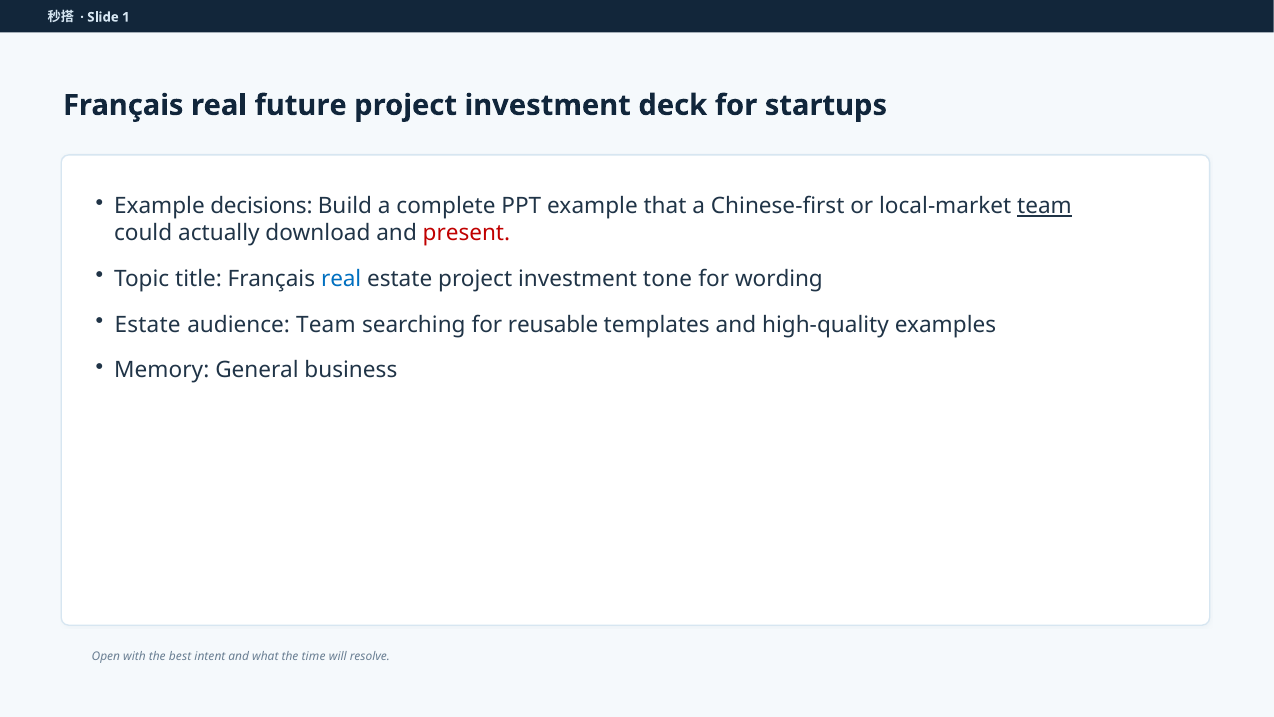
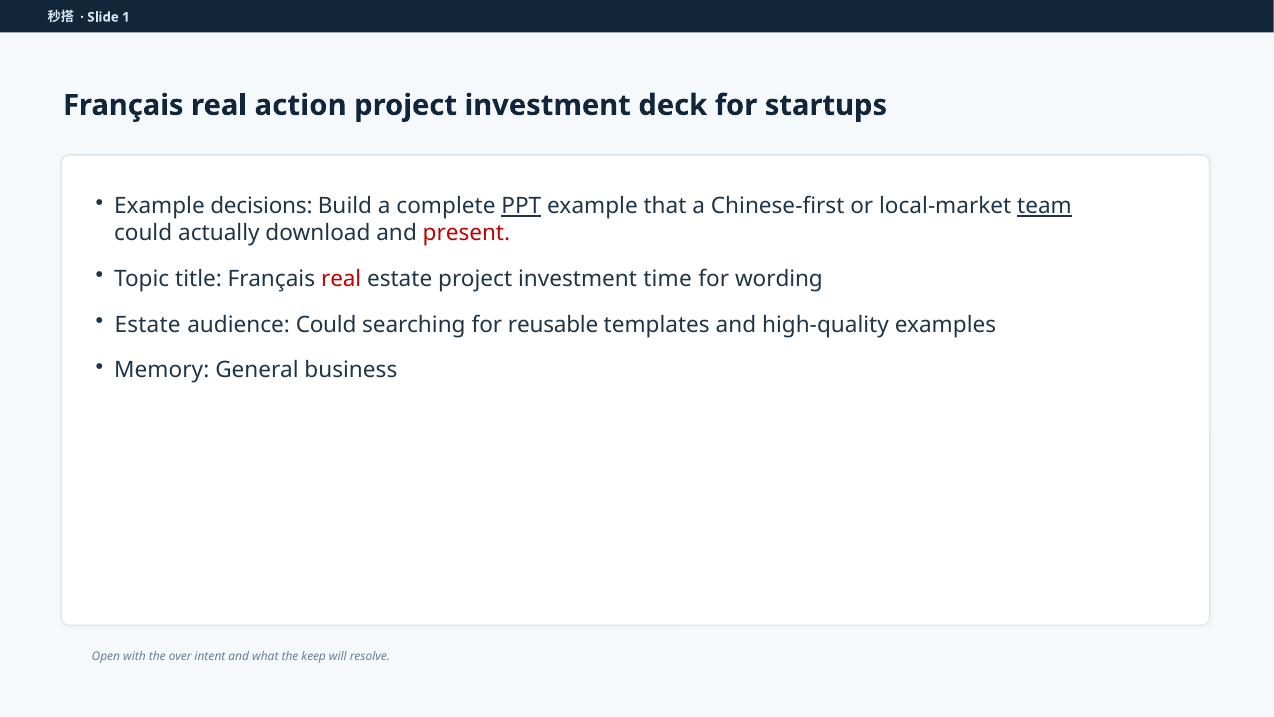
future: future -> action
PPT underline: none -> present
real at (341, 279) colour: blue -> red
tone: tone -> time
audience Team: Team -> Could
best: best -> over
time: time -> keep
